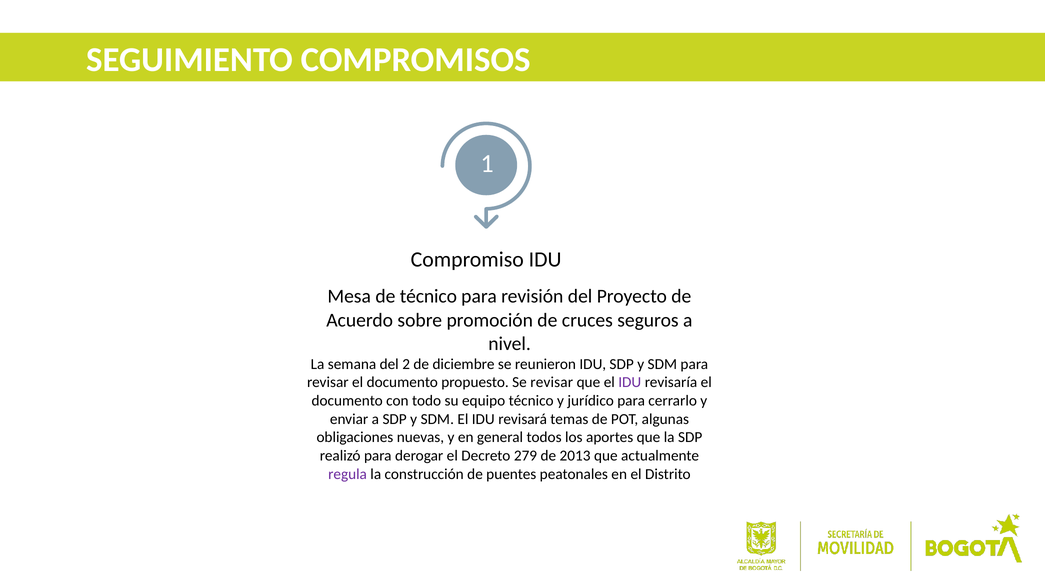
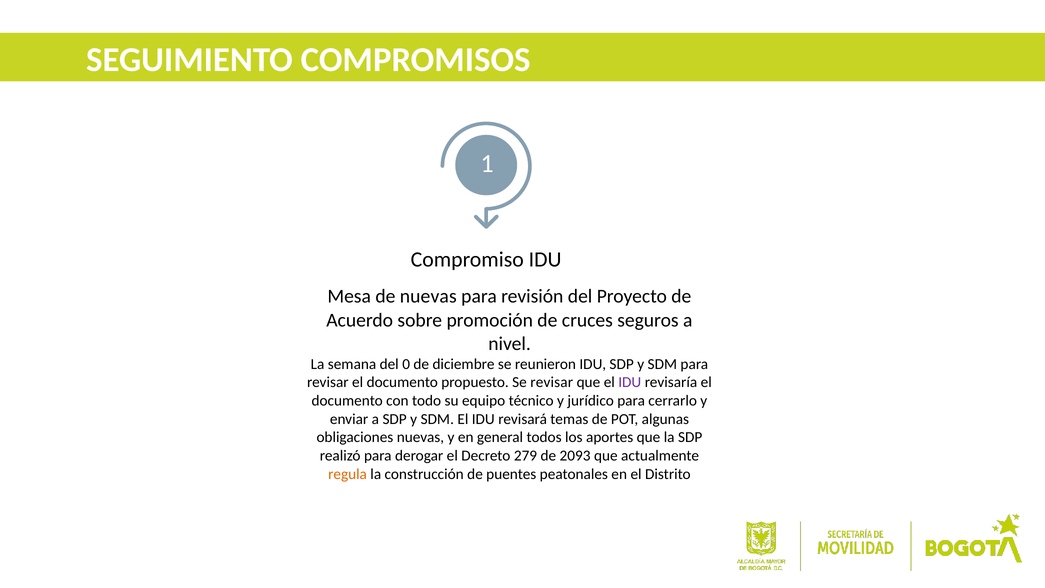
de técnico: técnico -> nuevas
del 2: 2 -> 0
2013: 2013 -> 2093
regula colour: purple -> orange
